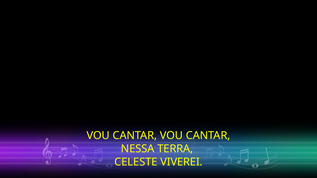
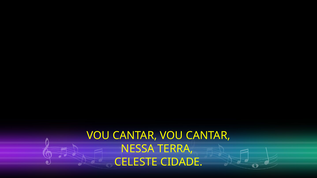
VIVEREI: VIVEREI -> CIDADE
